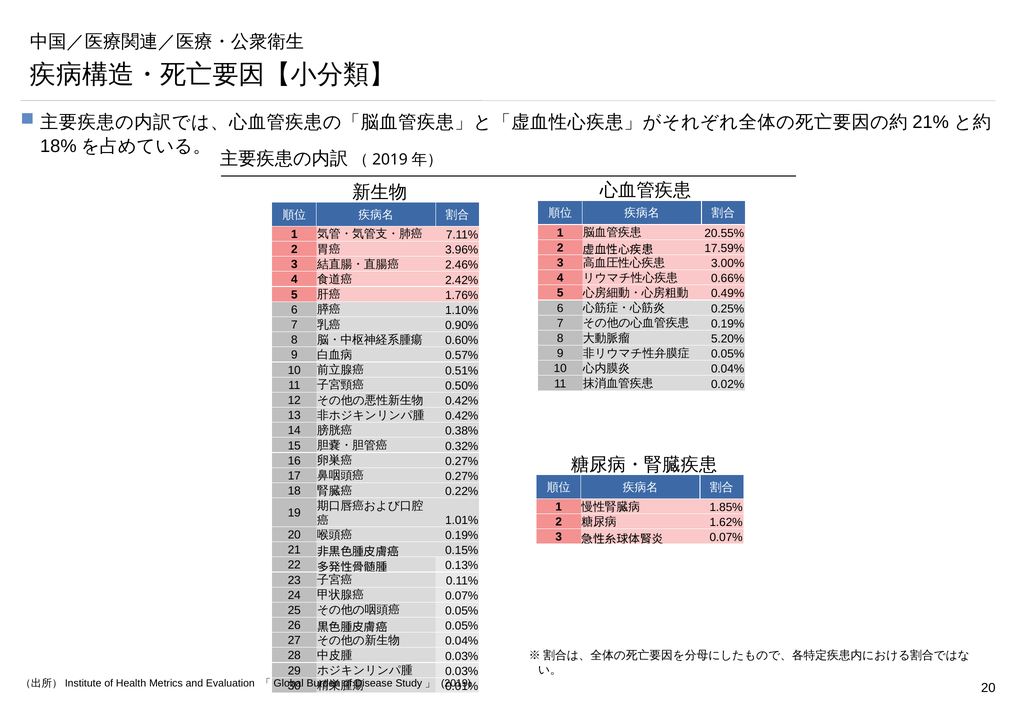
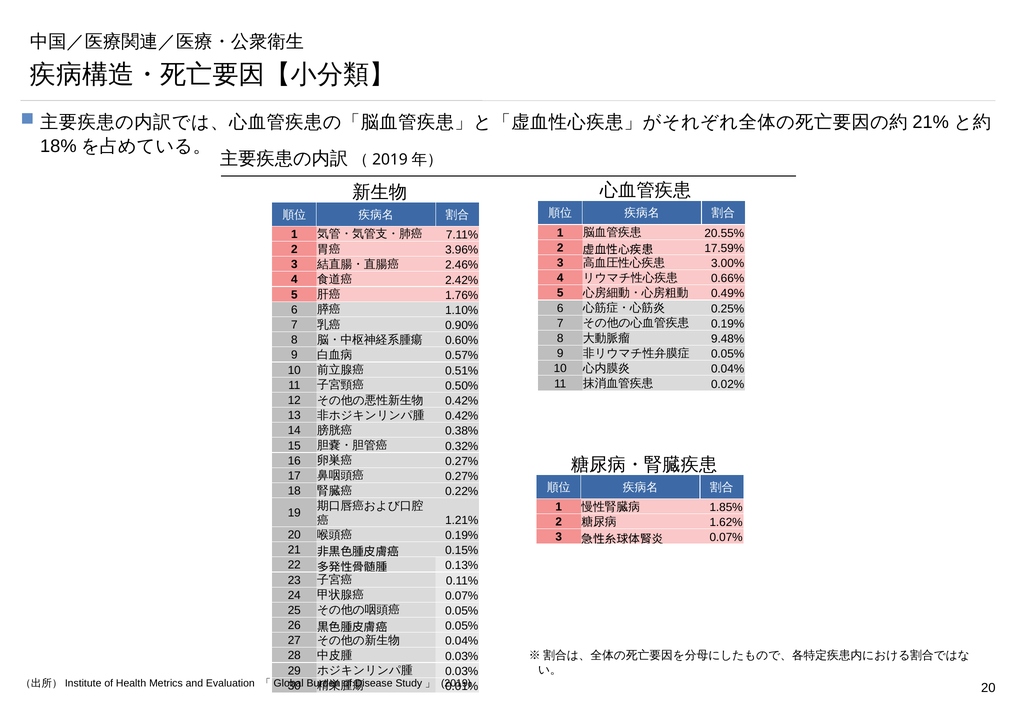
5.20%: 5.20% -> 9.48%
1.01%: 1.01% -> 1.21%
